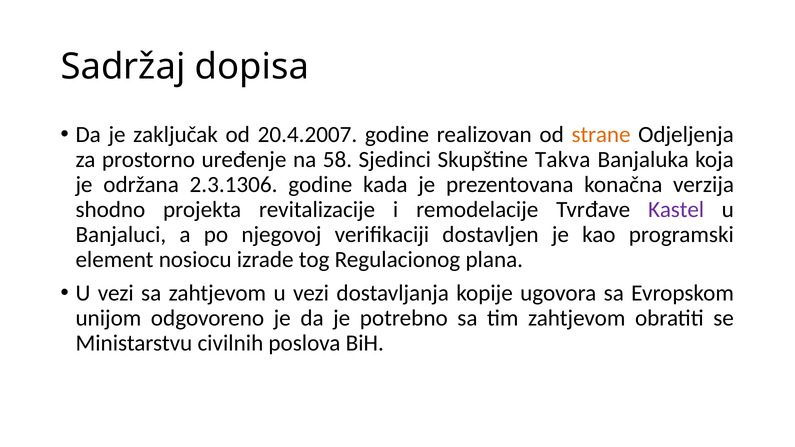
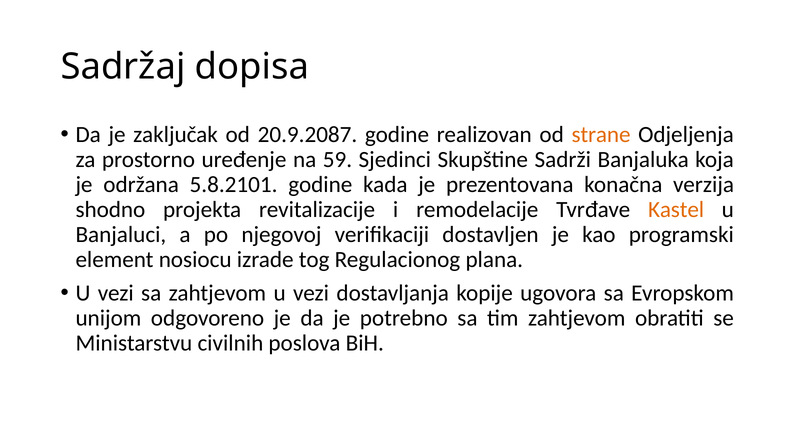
20.4.2007: 20.4.2007 -> 20.9.2087
58: 58 -> 59
Takva: Takva -> Sadrži
2.3.1306: 2.3.1306 -> 5.8.2101
Kastel colour: purple -> orange
